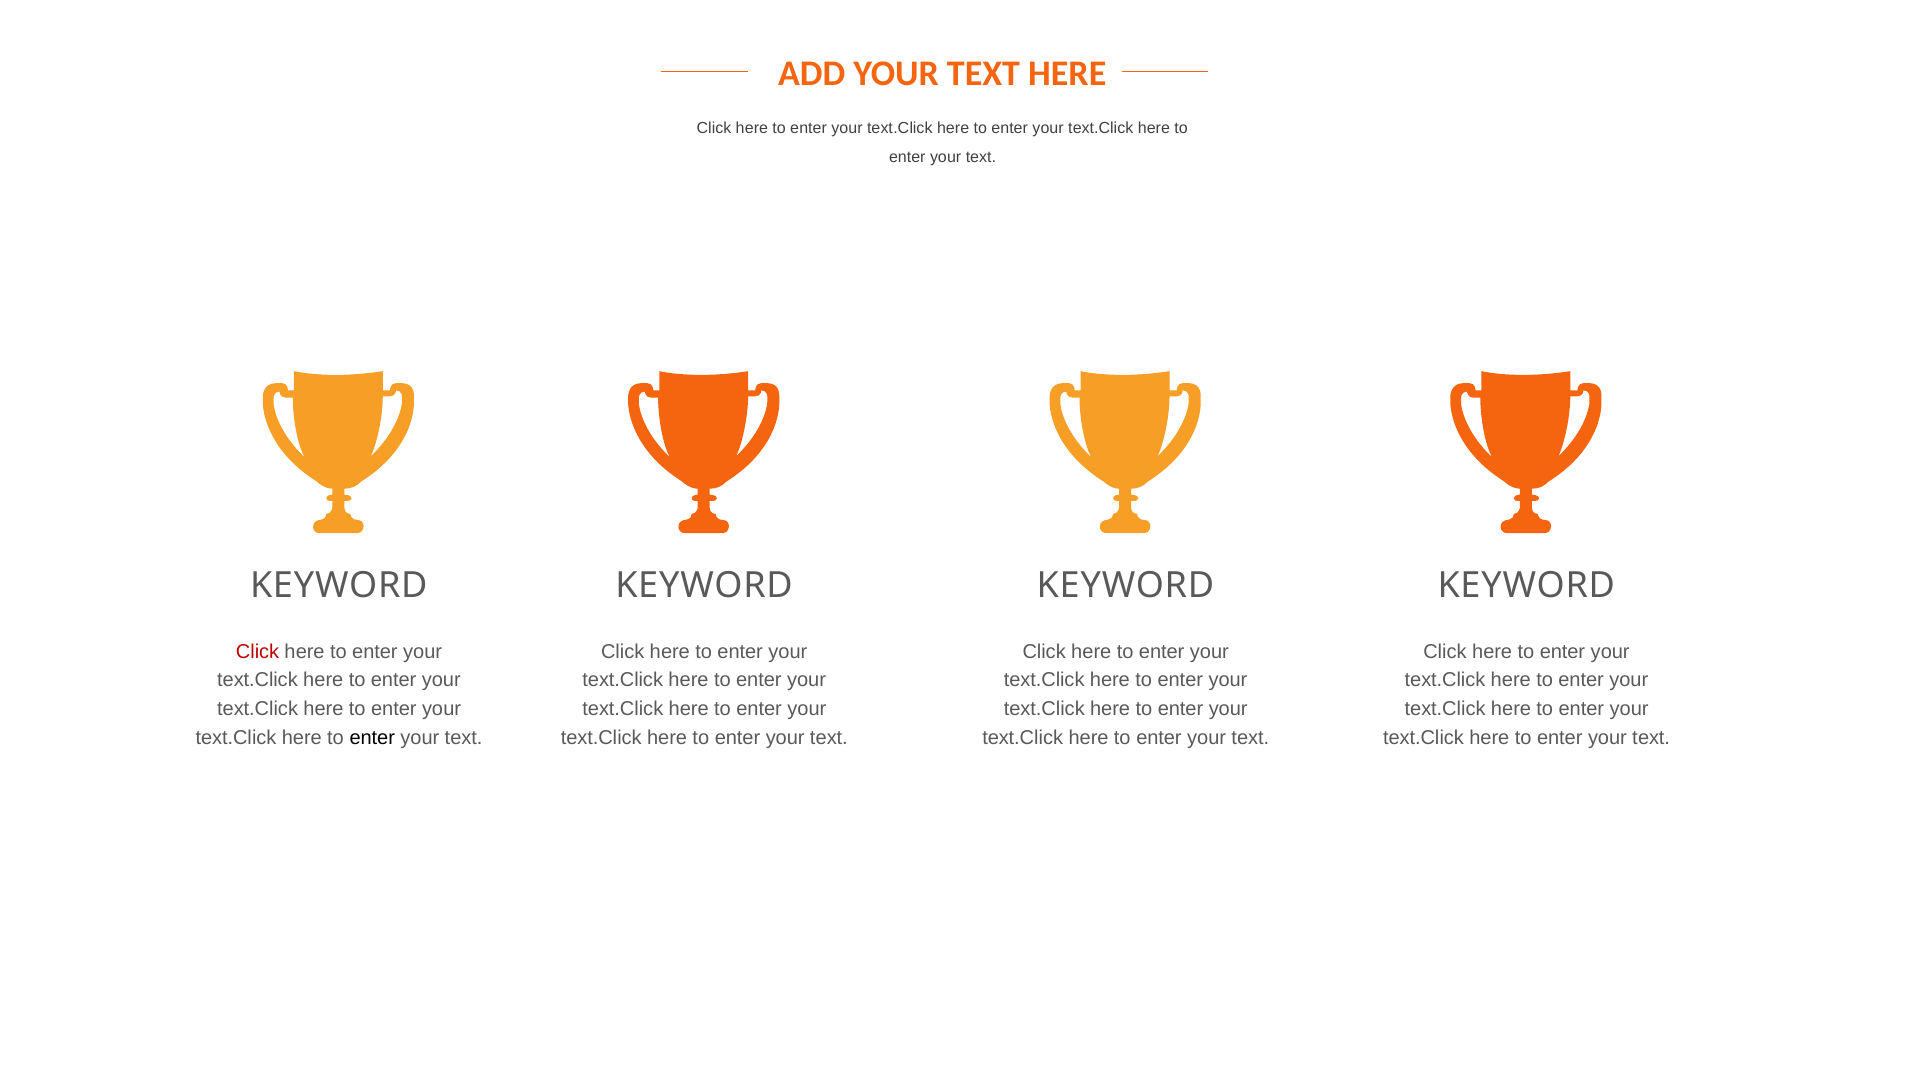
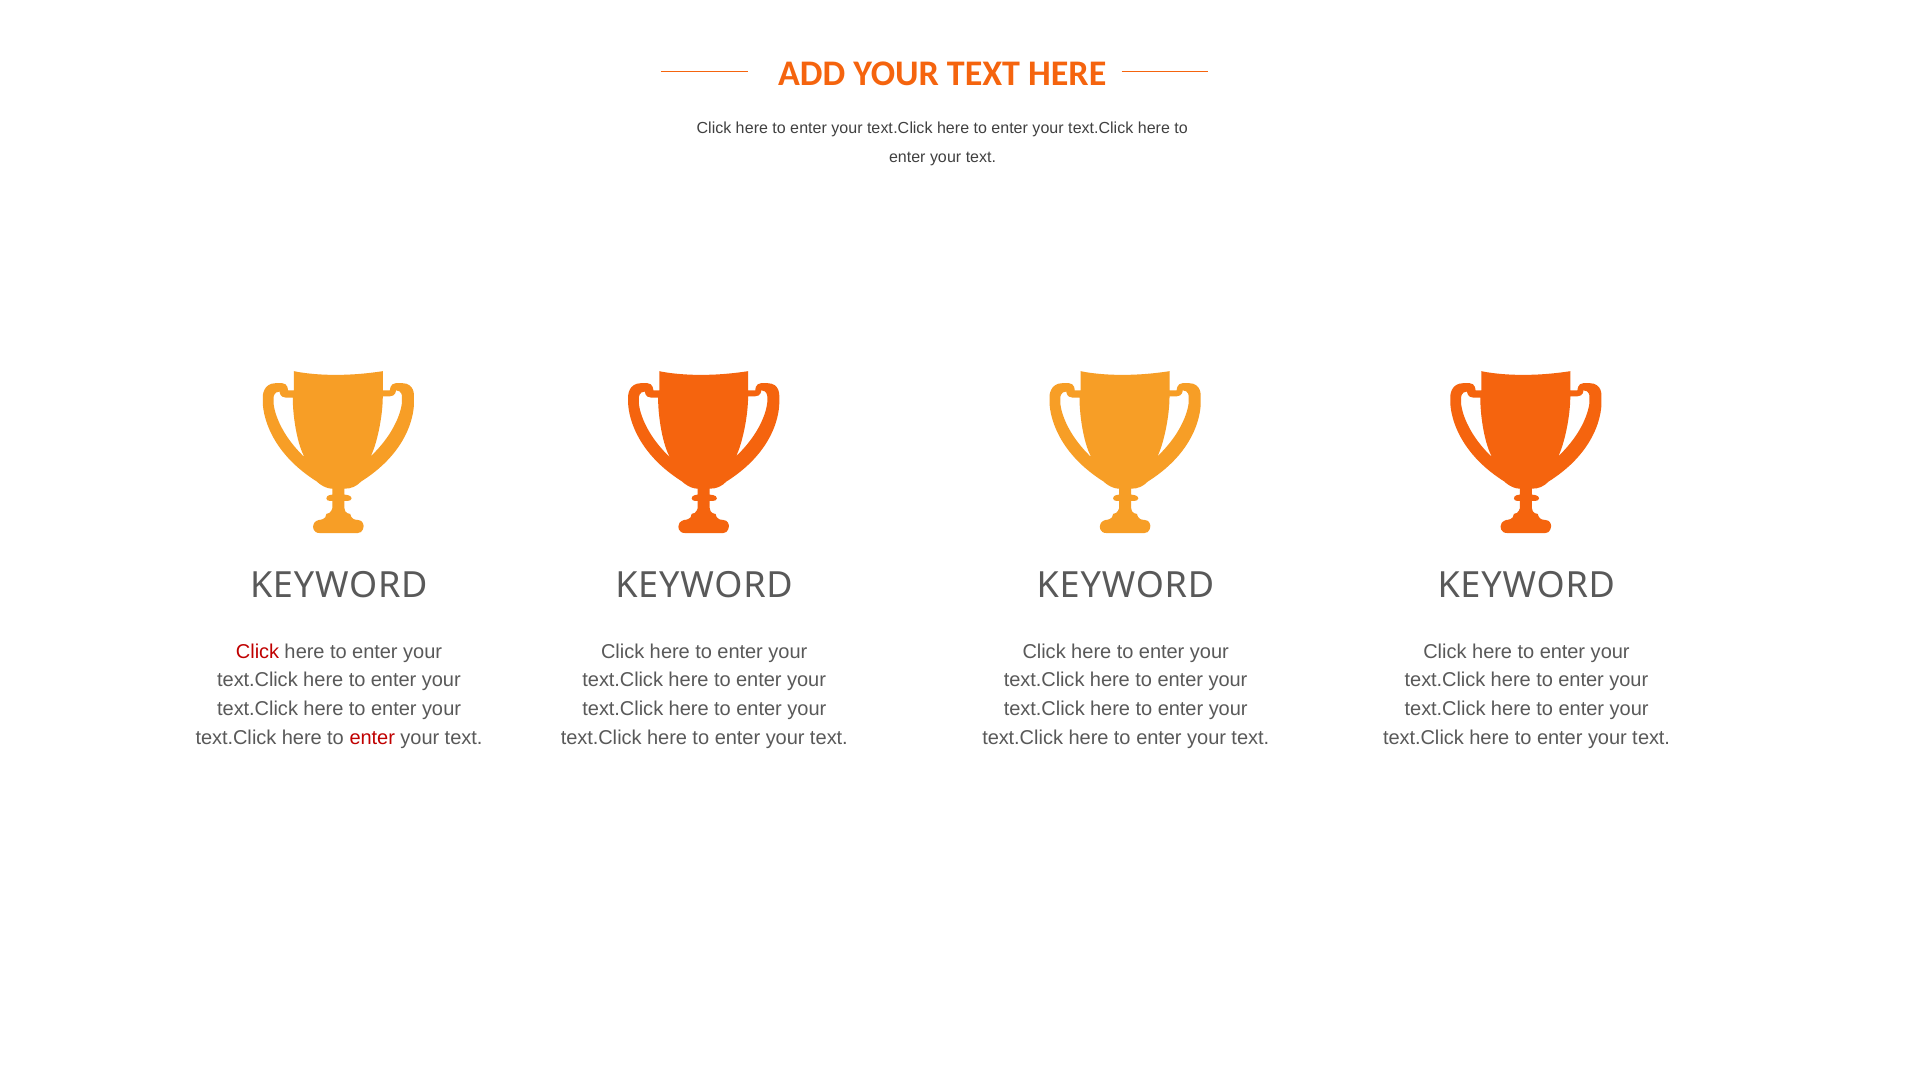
enter at (372, 738) colour: black -> red
